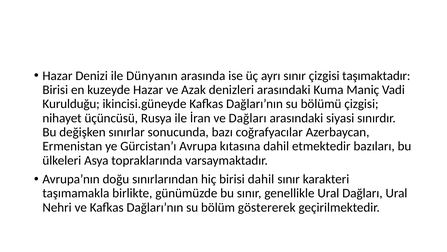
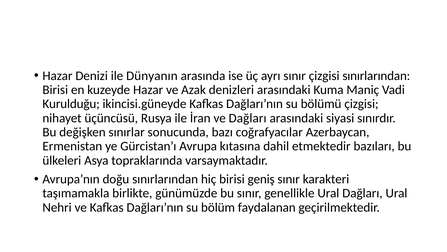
çizgisi taşımaktadır: taşımaktadır -> sınırlarından
birisi dahil: dahil -> geniş
göstererek: göstererek -> faydalanan
